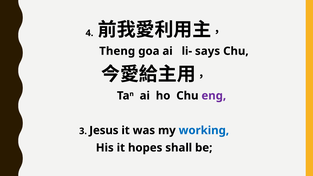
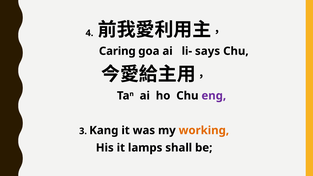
Theng: Theng -> Caring
Jesus: Jesus -> Kang
working colour: blue -> orange
hopes: hopes -> lamps
